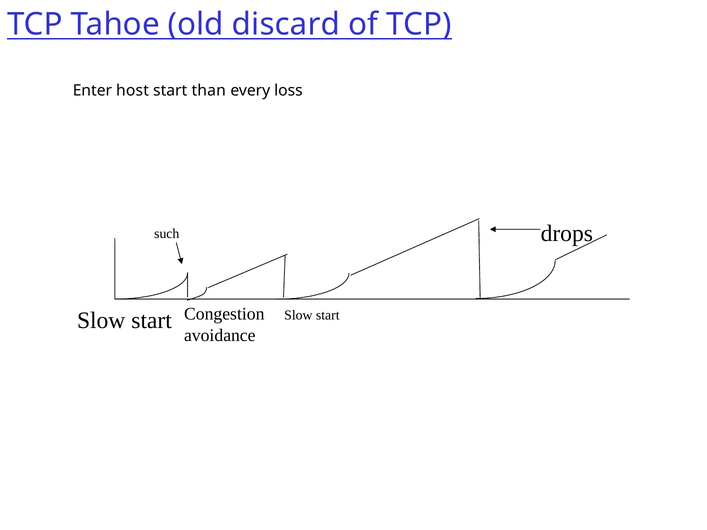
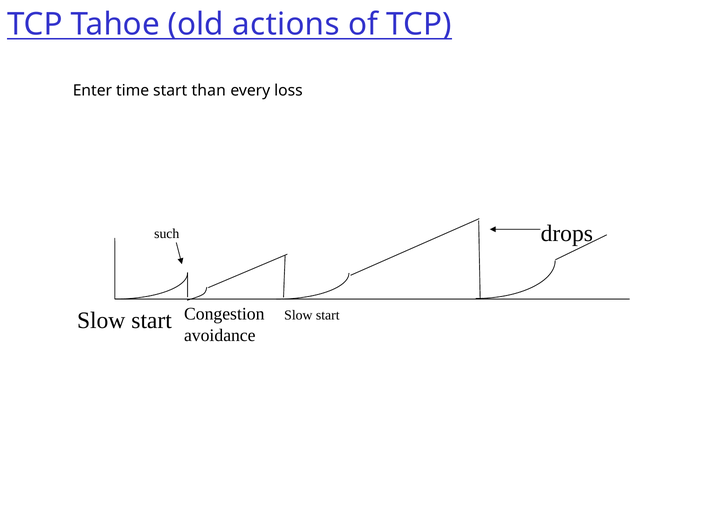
discard: discard -> actions
host: host -> time
